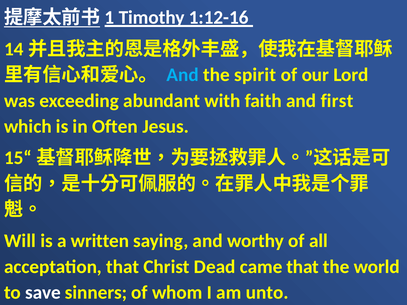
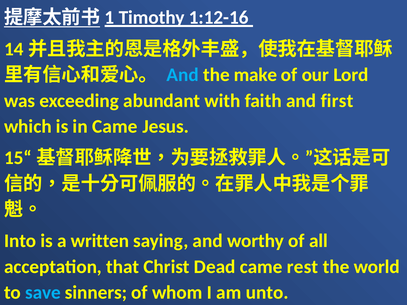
spirit: spirit -> make
in Often: Often -> Came
Will: Will -> Into
came that: that -> rest
save colour: white -> light blue
